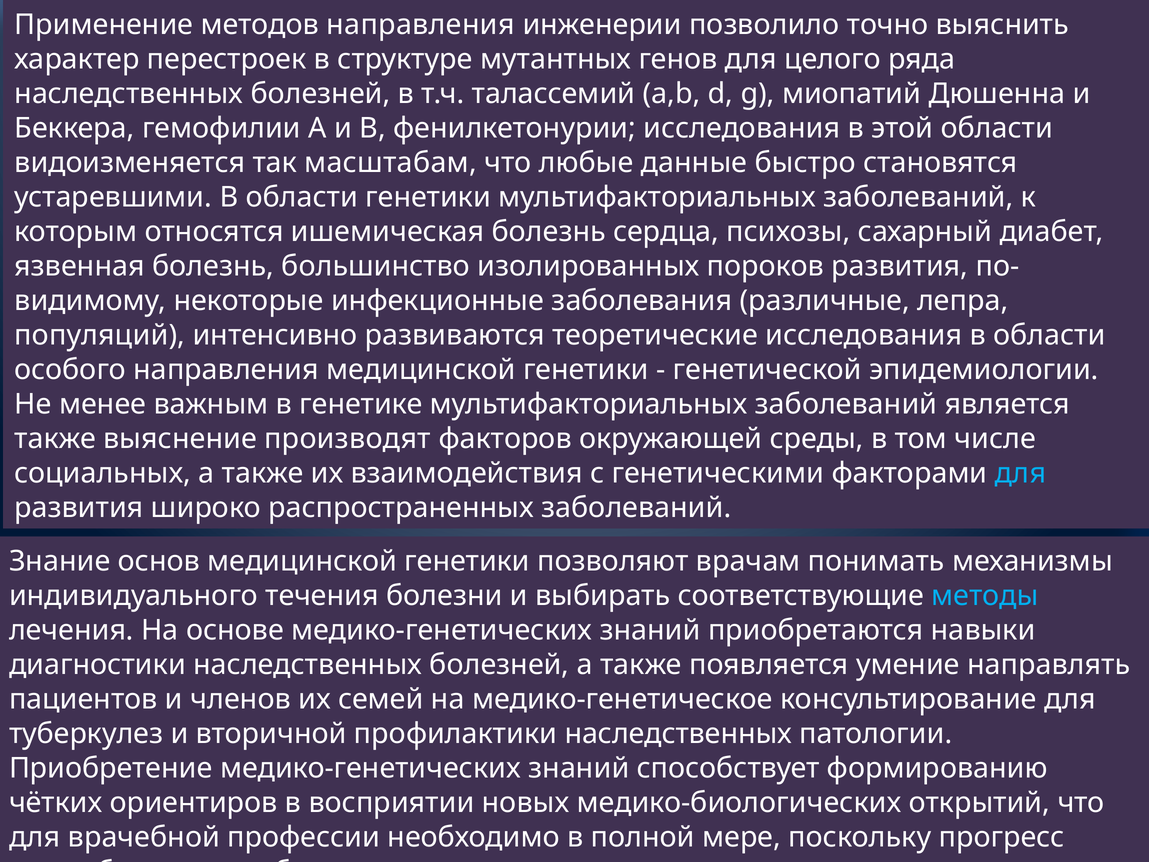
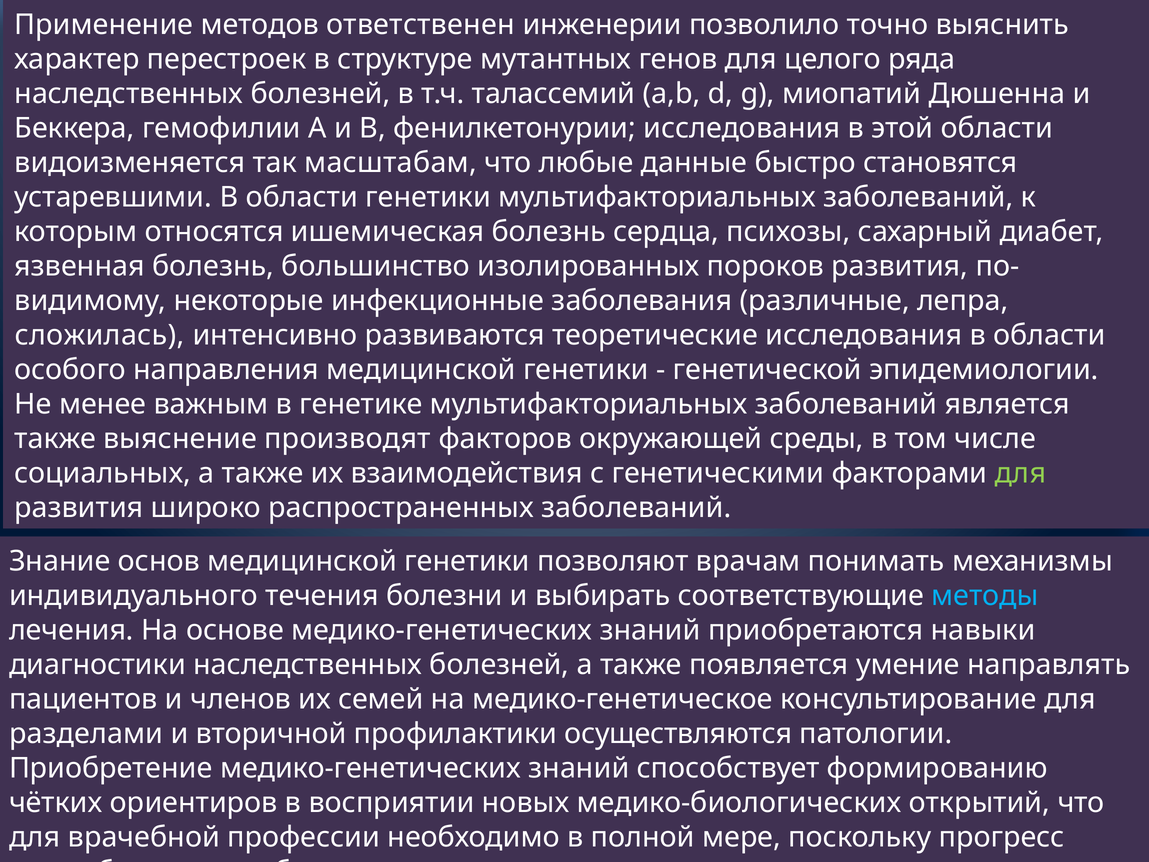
методов направления: направления -> ответственен
популяций: популяций -> сложилась
для at (1020, 473) colour: light blue -> light green
туберкулез: туберкулез -> разделами
профилактики наследственных: наследственных -> осуществляются
